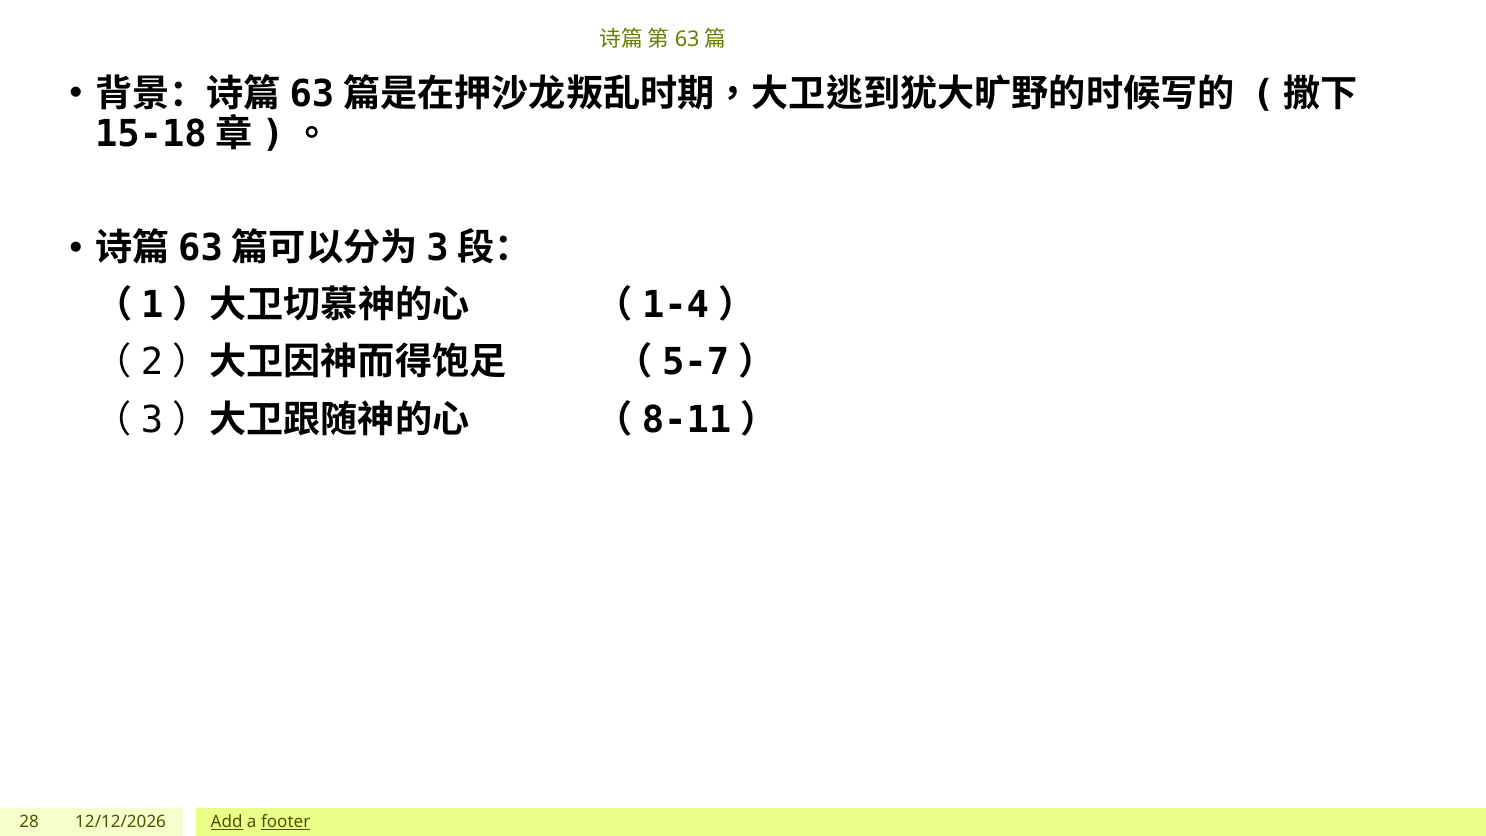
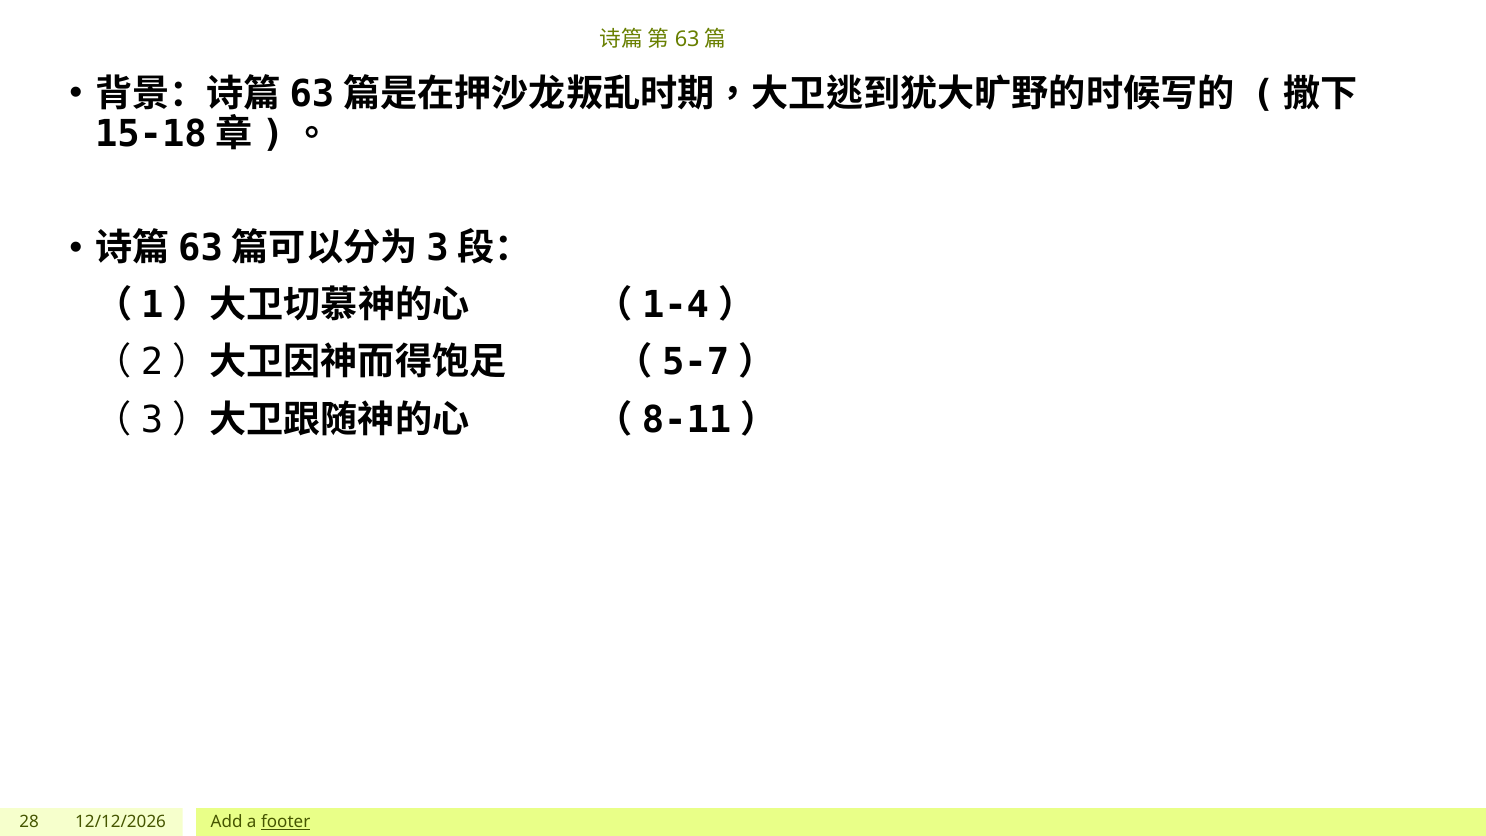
Add underline: present -> none
